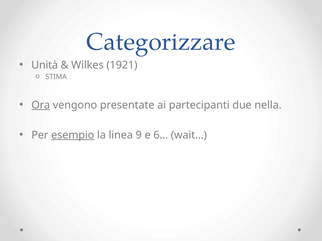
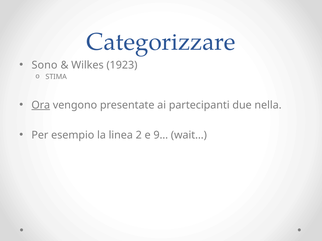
Unità: Unità -> Sono
1921: 1921 -> 1923
esempio underline: present -> none
9: 9 -> 2
6…: 6… -> 9…
